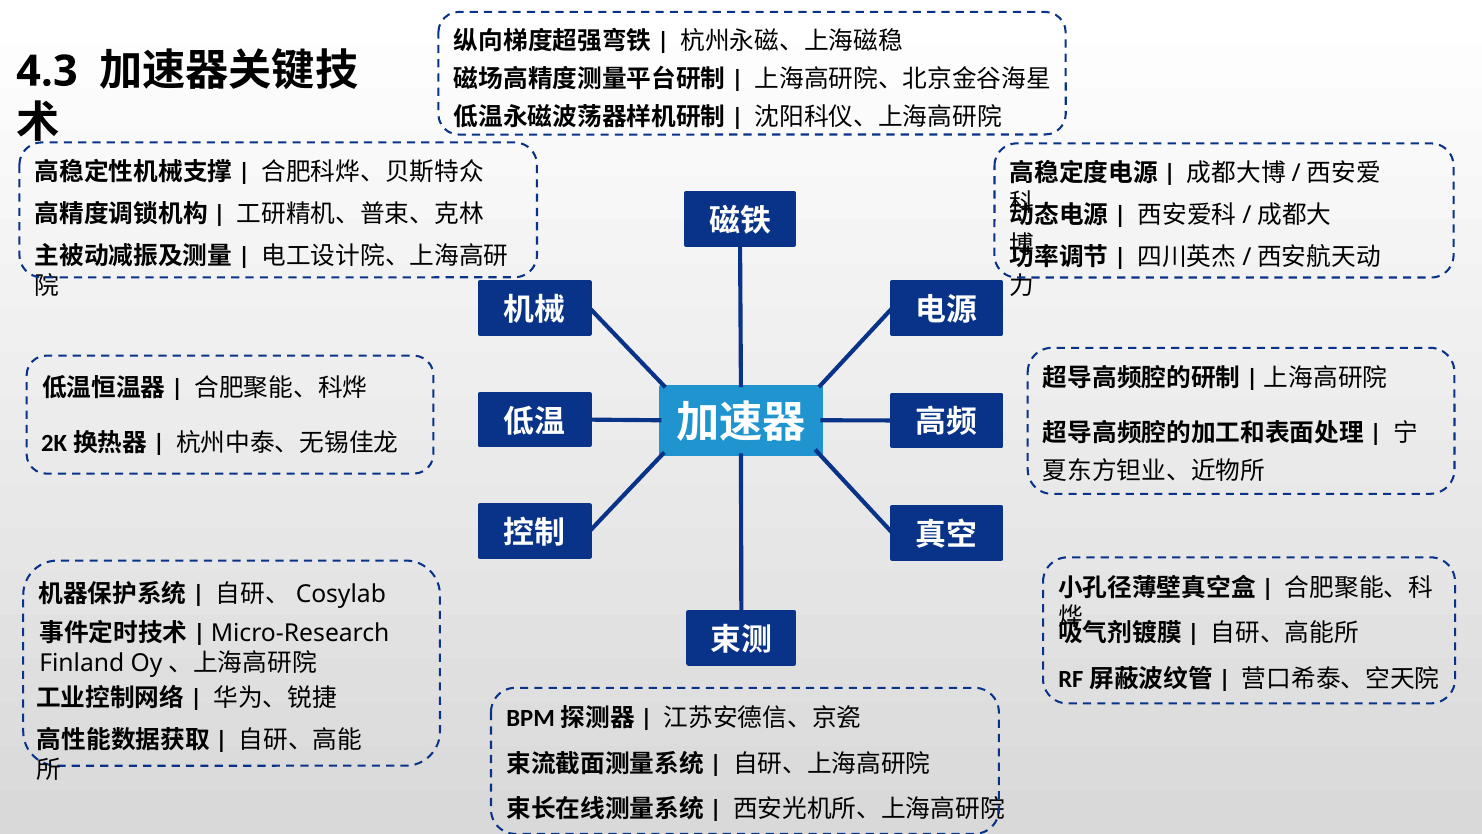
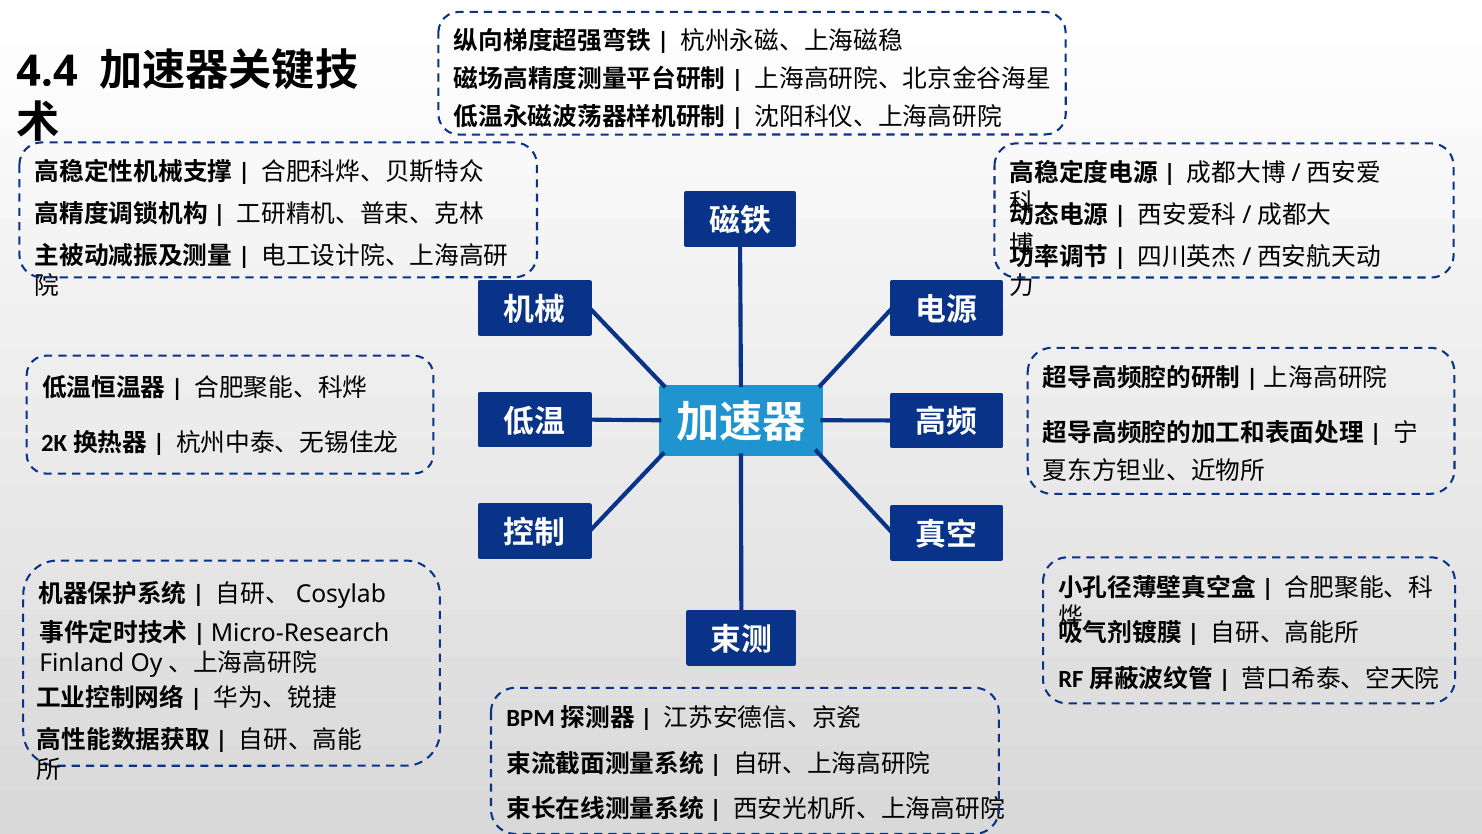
4.3: 4.3 -> 4.4
